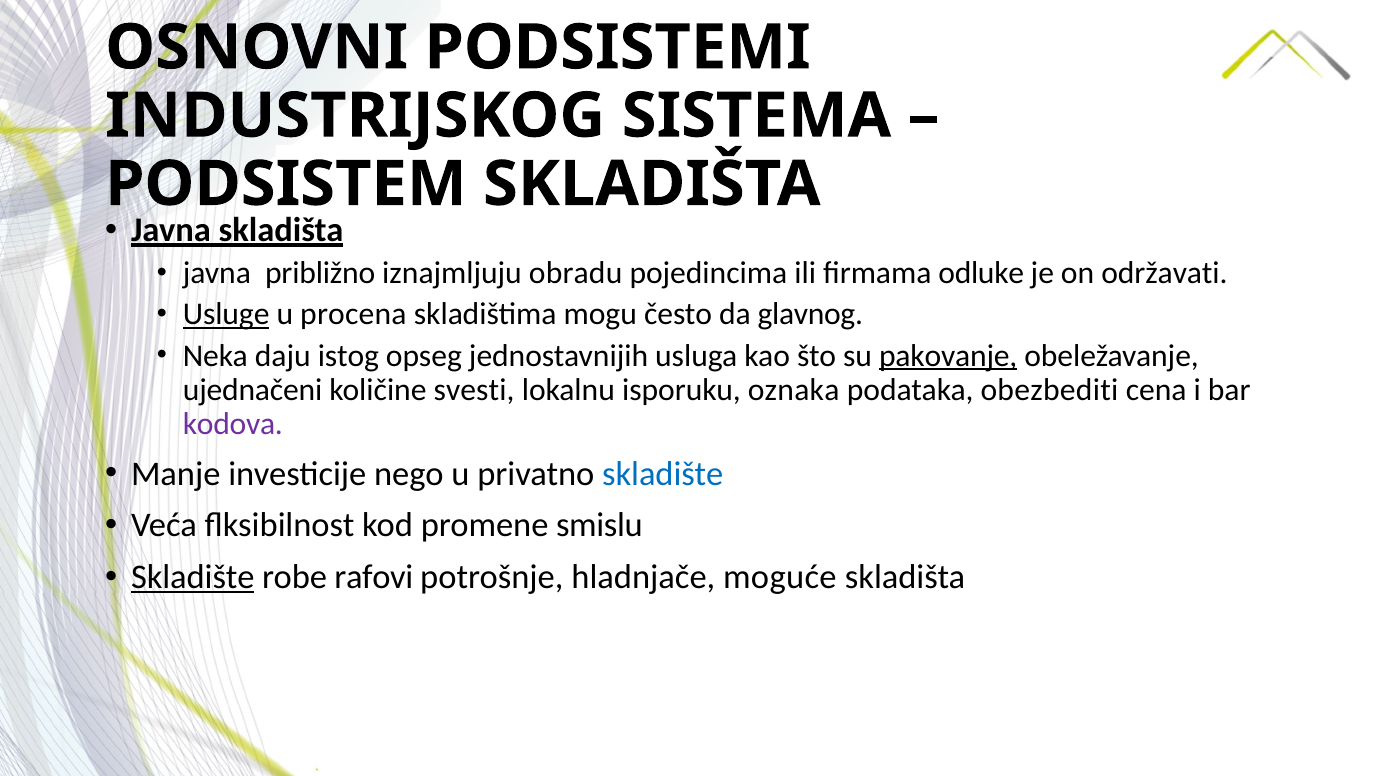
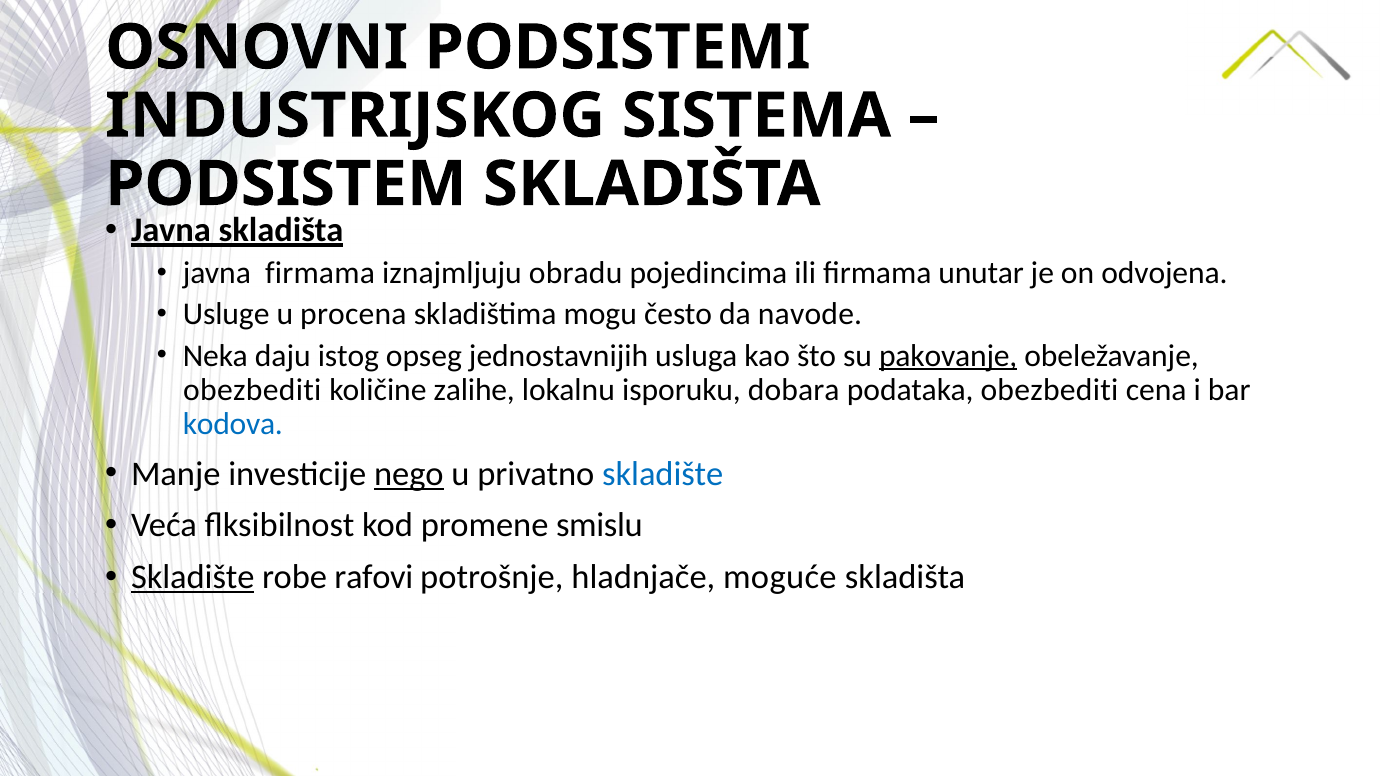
javna približno: približno -> firmama
odluke: odluke -> unutar
održavati: održavati -> odvojena
Usluge underline: present -> none
glavnog: glavnog -> navode
ujednačeni at (253, 390): ujednačeni -> obezbediti
svesti: svesti -> zalihe
oznaka: oznaka -> dobara
kodova colour: purple -> blue
nego underline: none -> present
